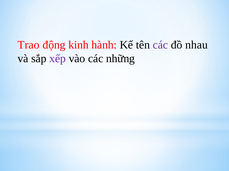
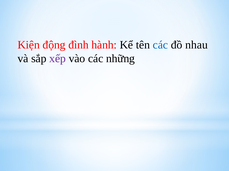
Trao: Trao -> Kiện
kinh: kinh -> đình
các at (160, 45) colour: purple -> blue
